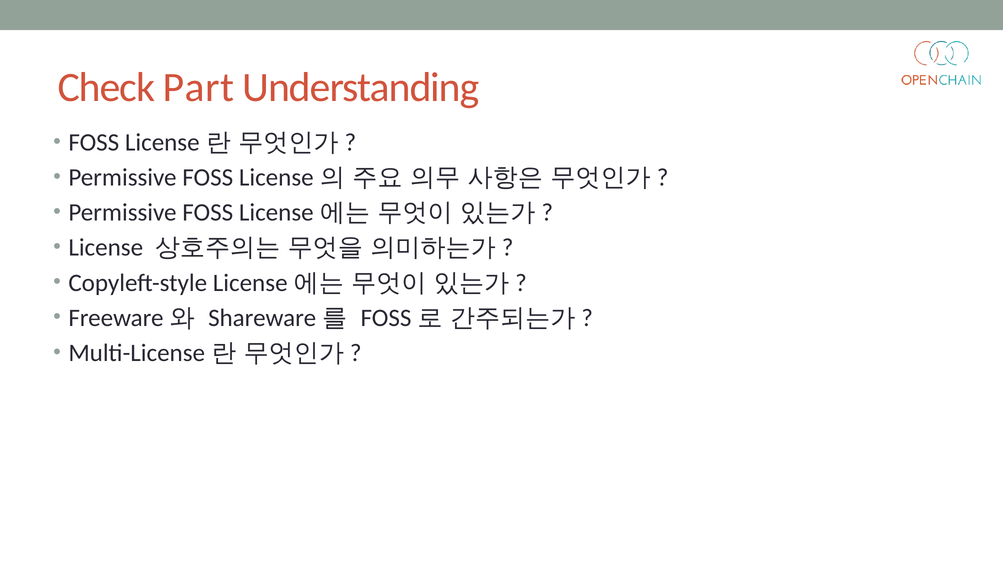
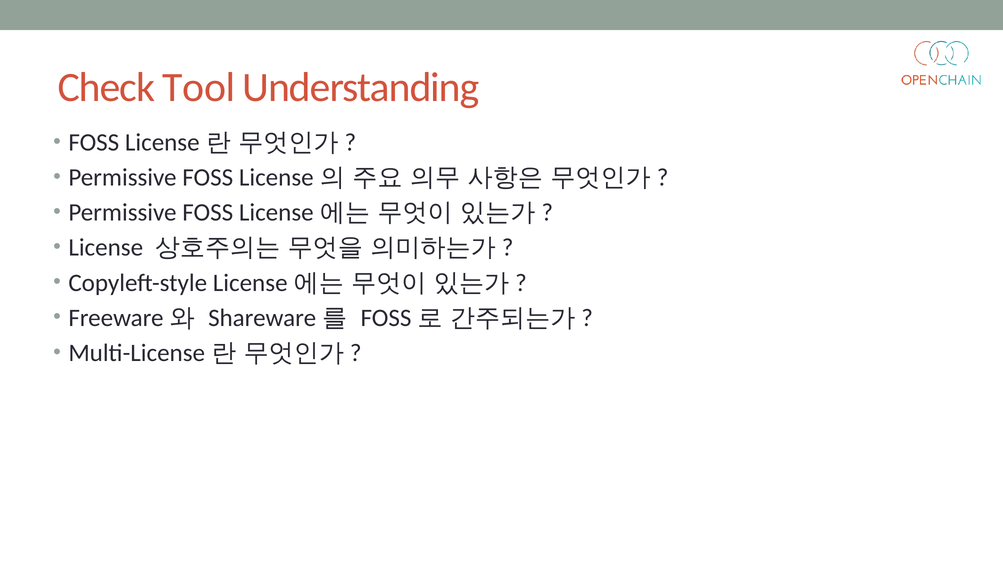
Part: Part -> Tool
